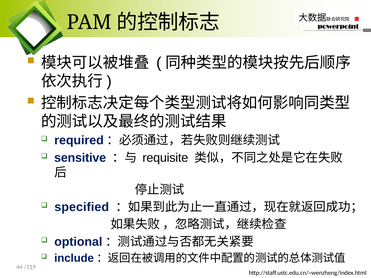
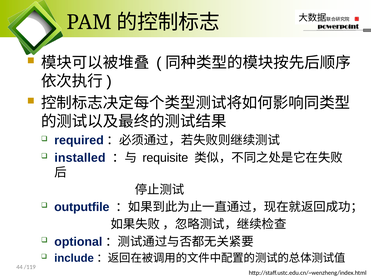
sensitive: sensitive -> installed
specified: specified -> outputfile
